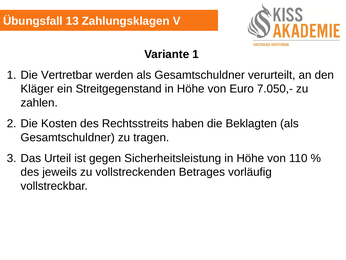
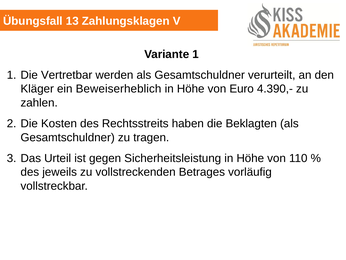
Streitgegenstand: Streitgegenstand -> Beweiserheblich
7.050,-: 7.050,- -> 4.390,-
